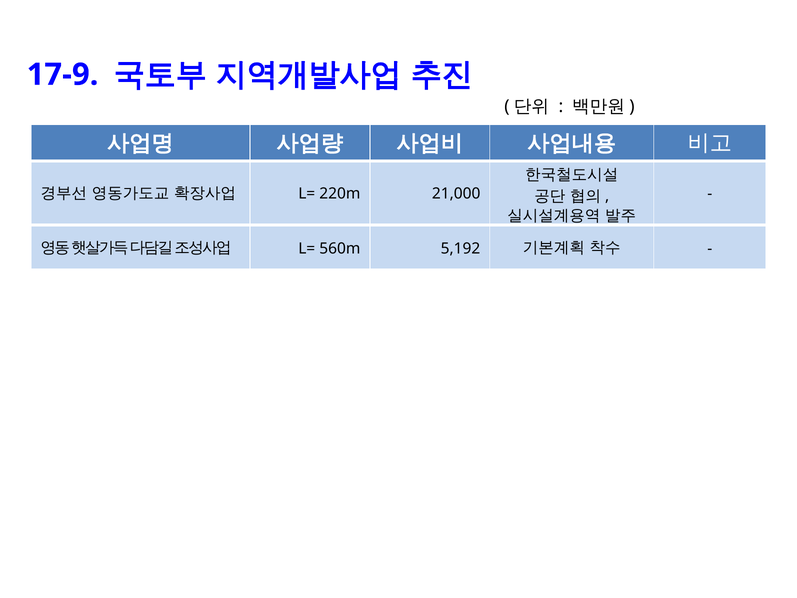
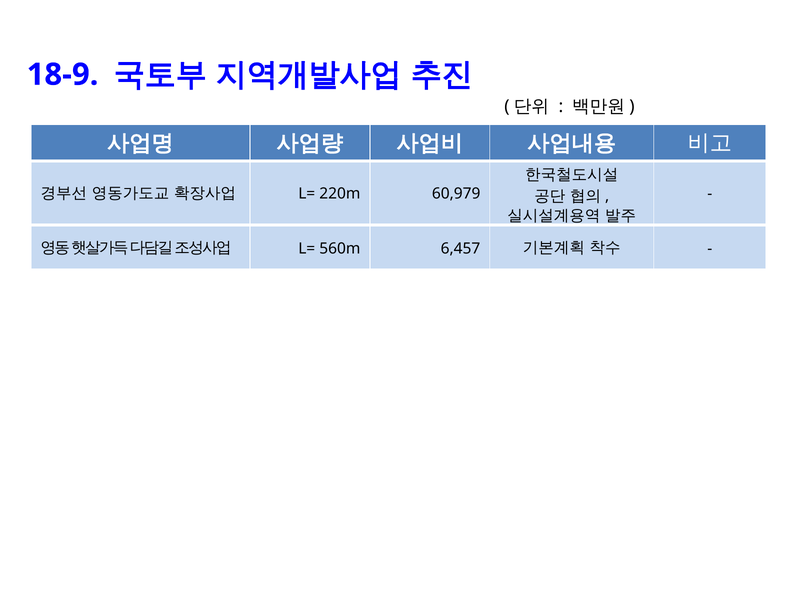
17-9: 17-9 -> 18-9
21,000: 21,000 -> 60,979
5,192: 5,192 -> 6,457
